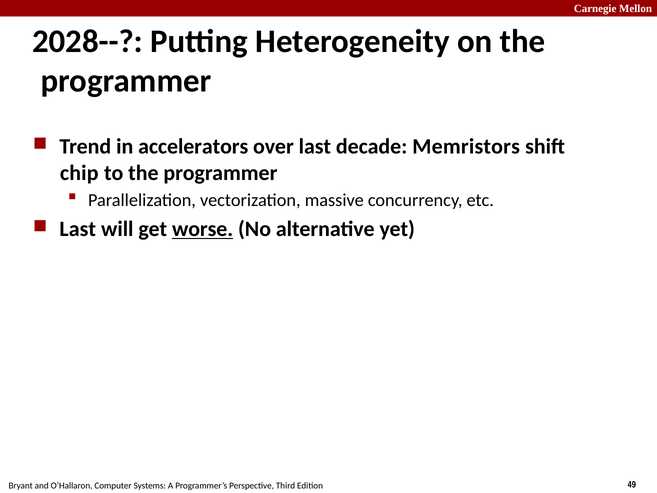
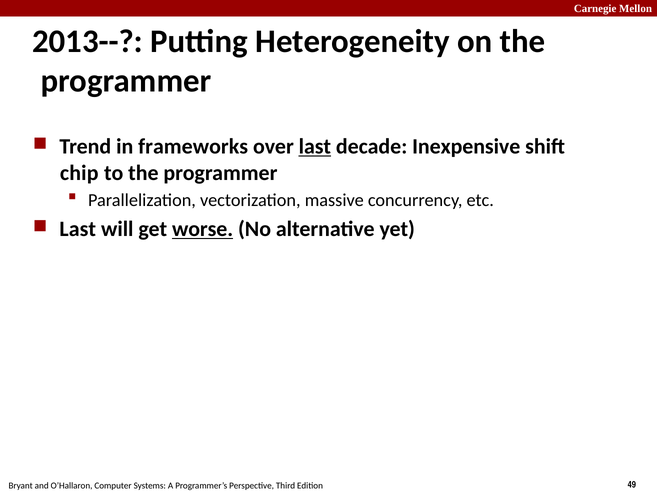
2028--: 2028-- -> 2013--
accelerators: accelerators -> frameworks
last at (315, 146) underline: none -> present
Memristors: Memristors -> Inexpensive
